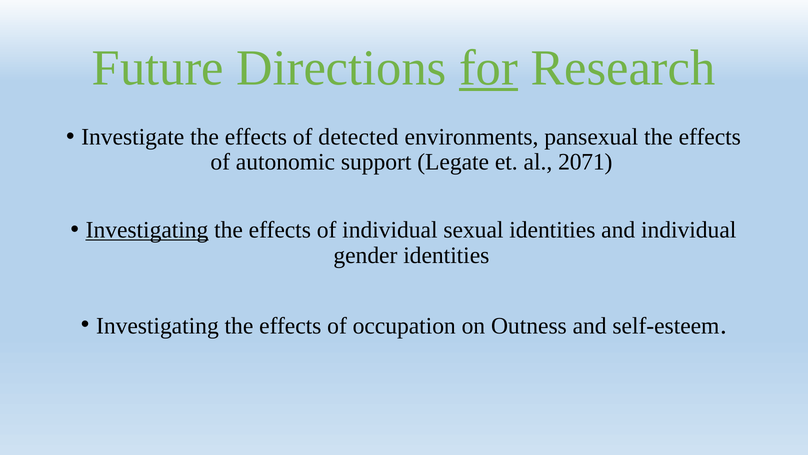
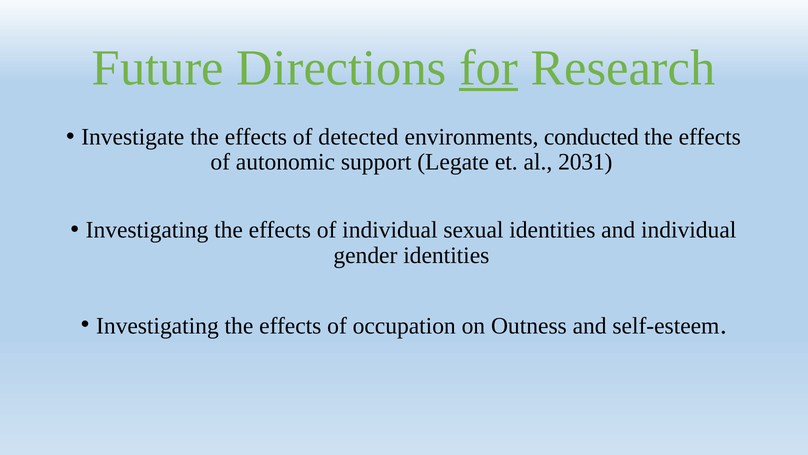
pansexual: pansexual -> conducted
2071: 2071 -> 2031
Investigating at (147, 230) underline: present -> none
